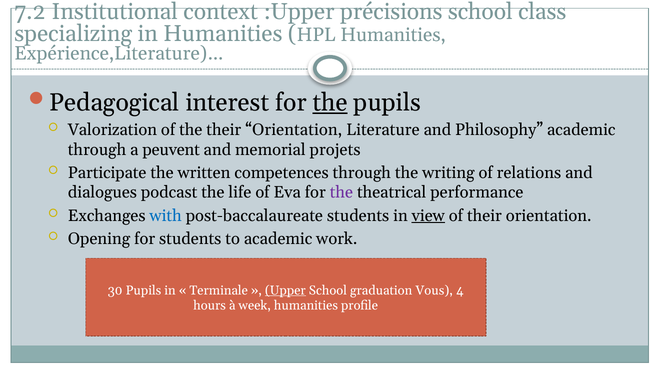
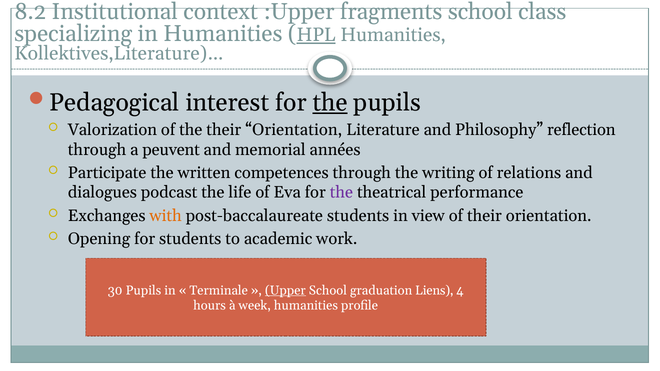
7.2: 7.2 -> 8.2
précisions: précisions -> fragments
HPL underline: none -> present
Expérience,Literature)…: Expérience,Literature)… -> Kollektives,Literature)…
Philosophy academic: academic -> reflection
projets: projets -> années
with colour: blue -> orange
view underline: present -> none
Vous: Vous -> Liens
